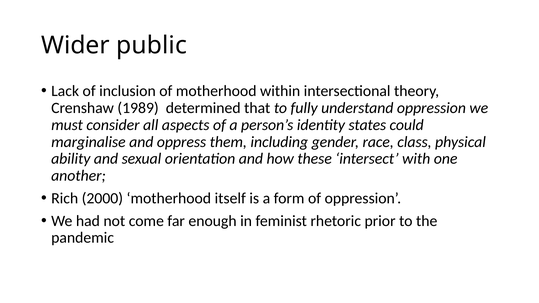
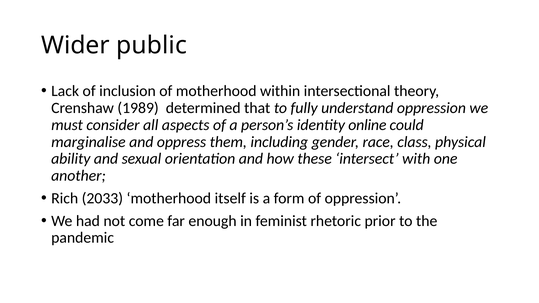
states: states -> online
2000: 2000 -> 2033
